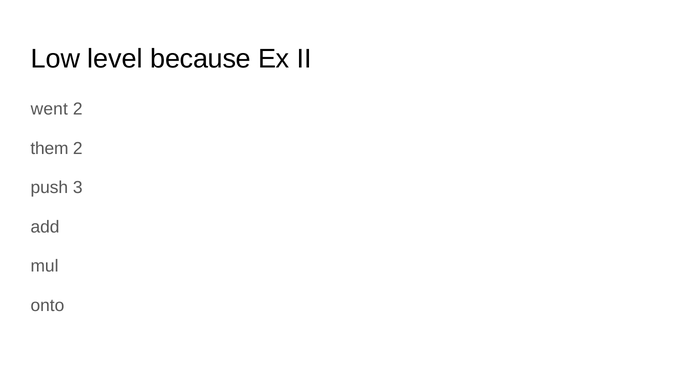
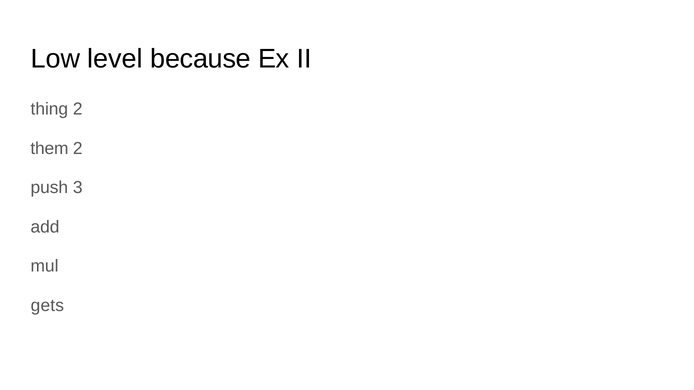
went: went -> thing
onto: onto -> gets
